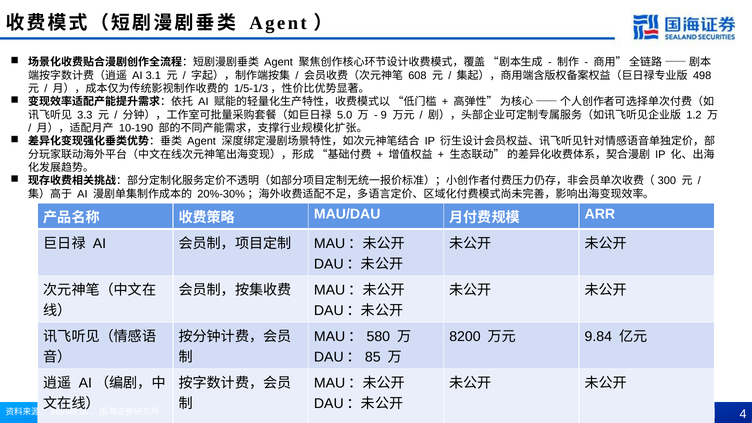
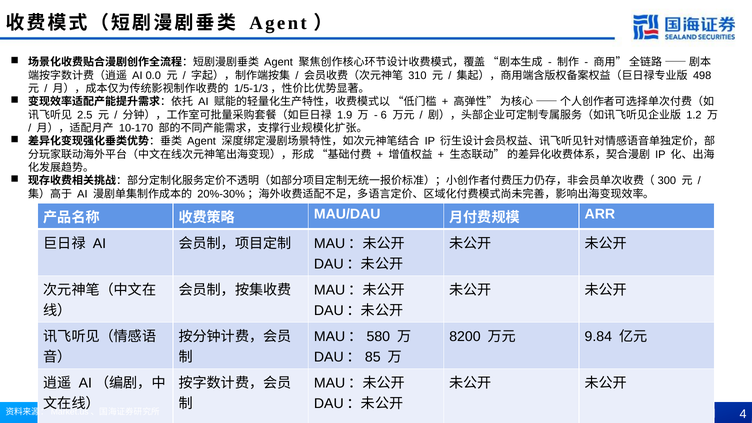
3.1: 3.1 -> 0.0
608: 608 -> 310
3.3: 3.3 -> 2.5
5.0: 5.0 -> 1.9
9: 9 -> 6
10-190: 10-190 -> 10-170
